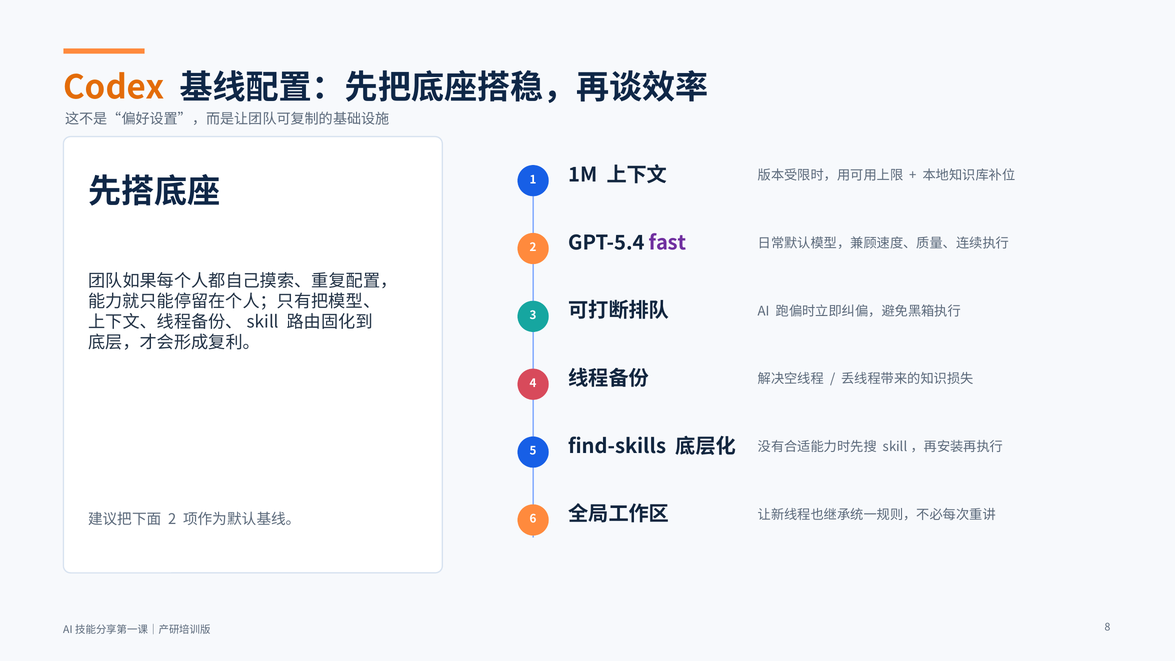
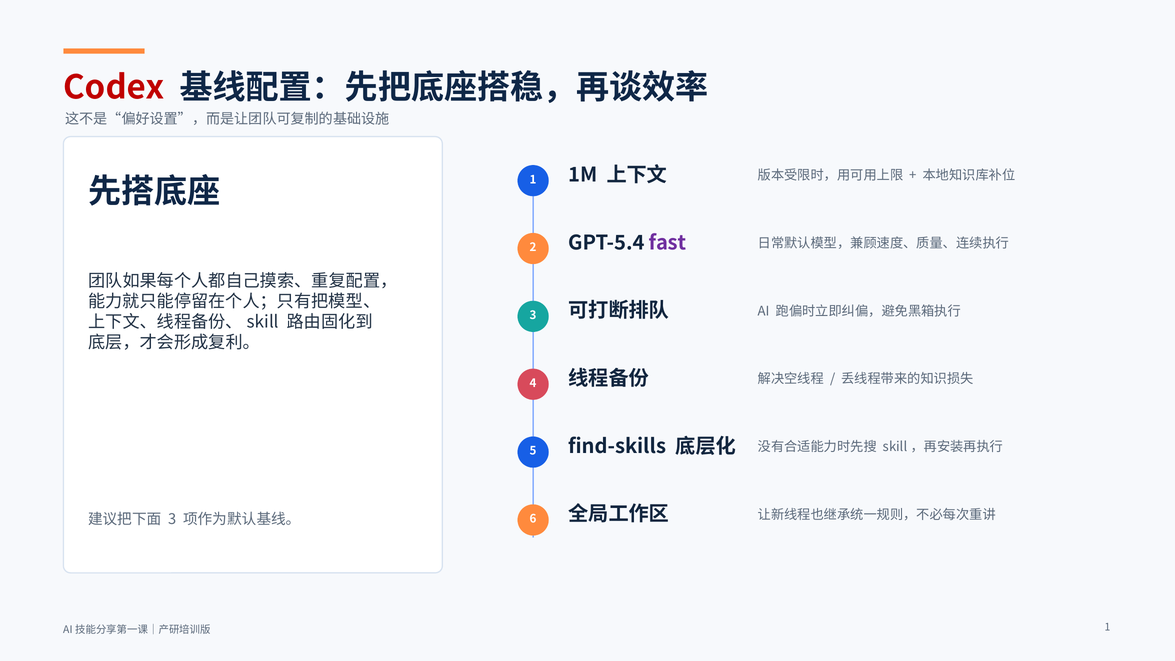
Codex colour: orange -> red
2 at (172, 519): 2 -> 3
8 at (1108, 627): 8 -> 1
